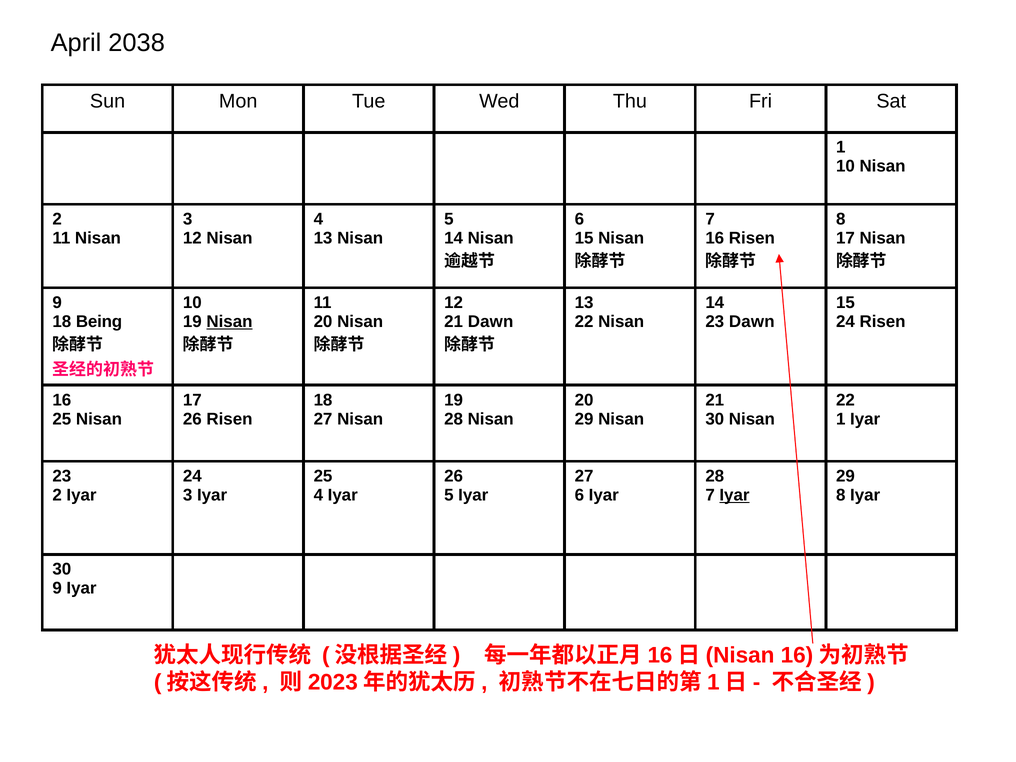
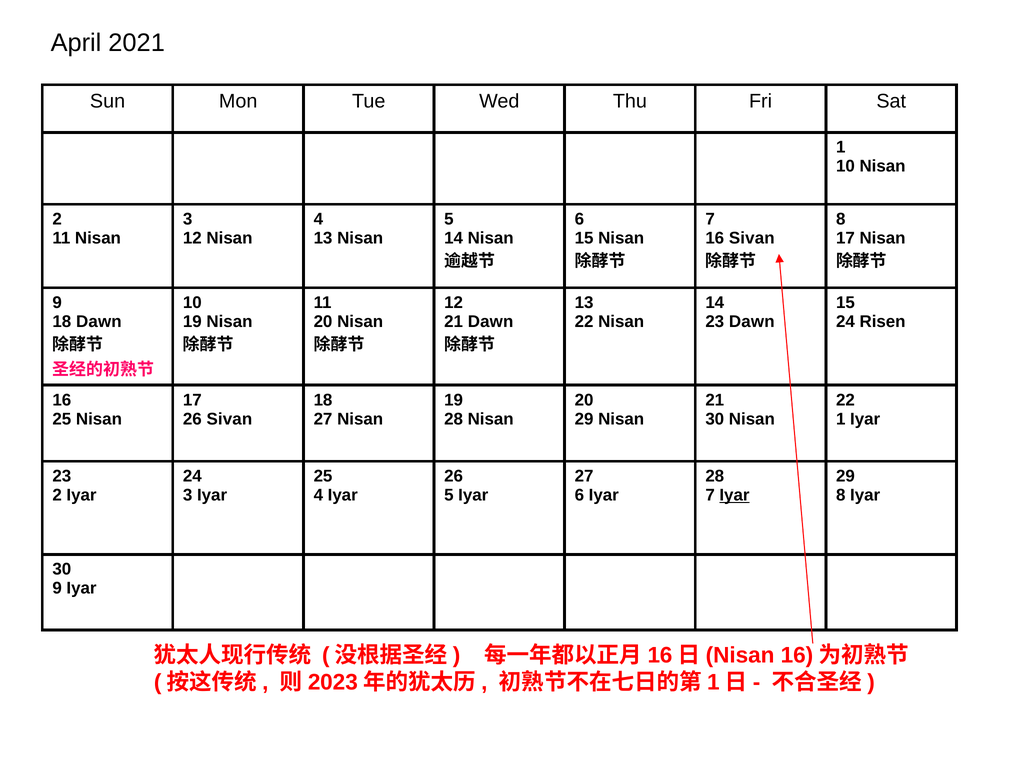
2038: 2038 -> 2021
16 Risen: Risen -> Sivan
18 Being: Being -> Dawn
Nisan at (229, 322) underline: present -> none
26 Risen: Risen -> Sivan
